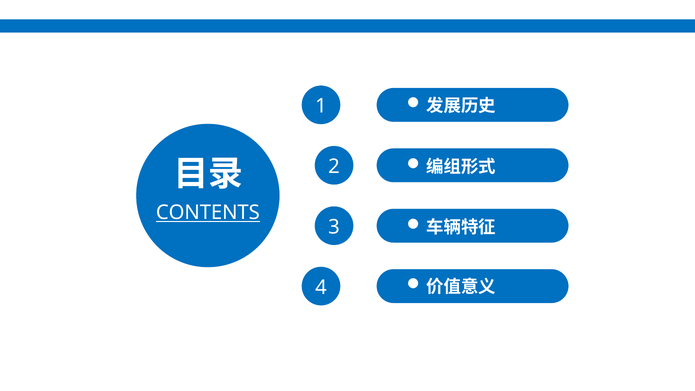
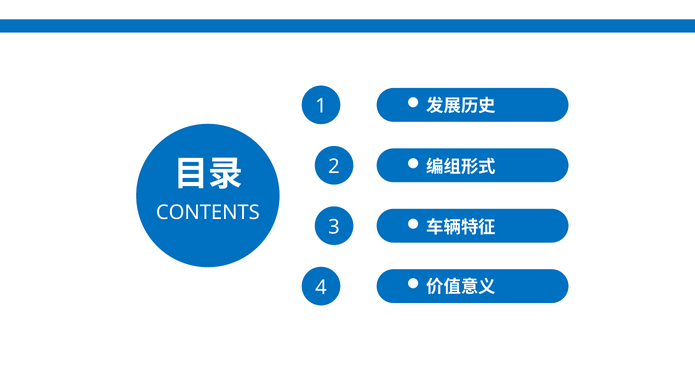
CONTENTS underline: present -> none
